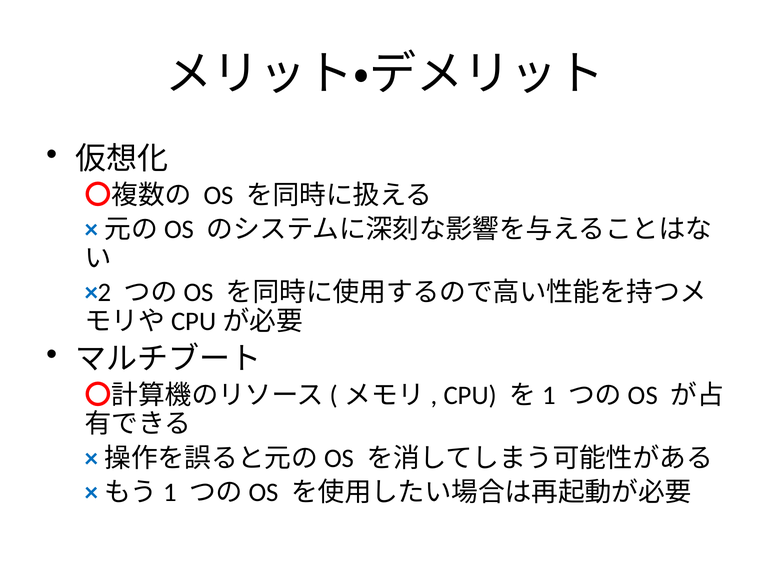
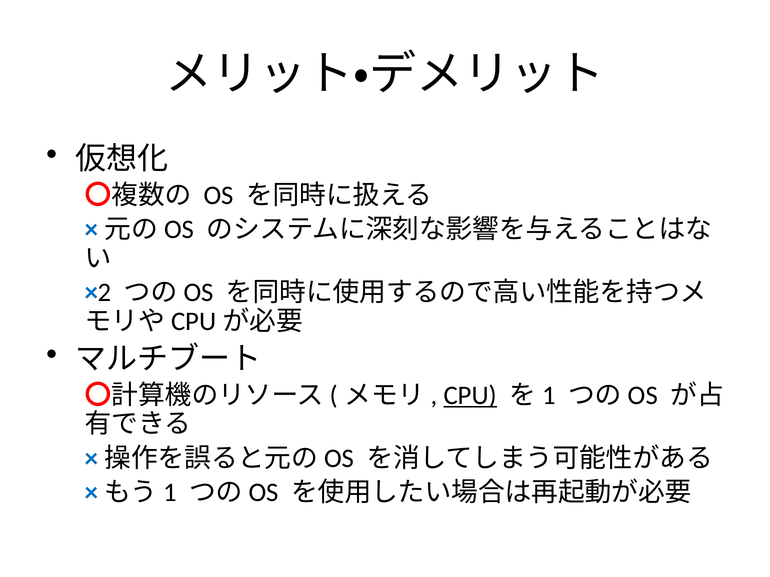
CPU underline: none -> present
